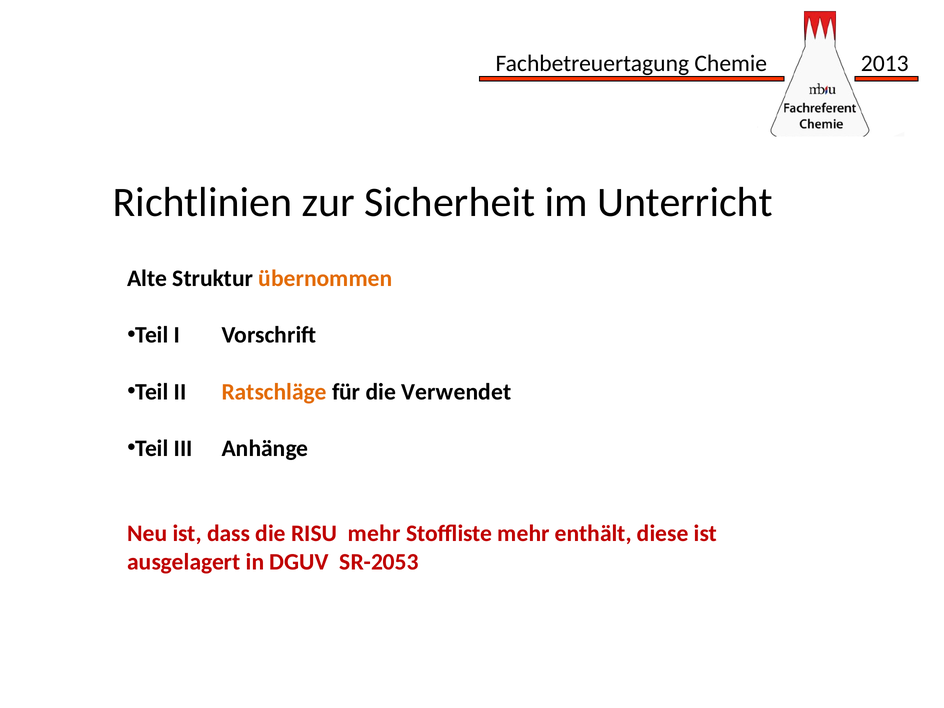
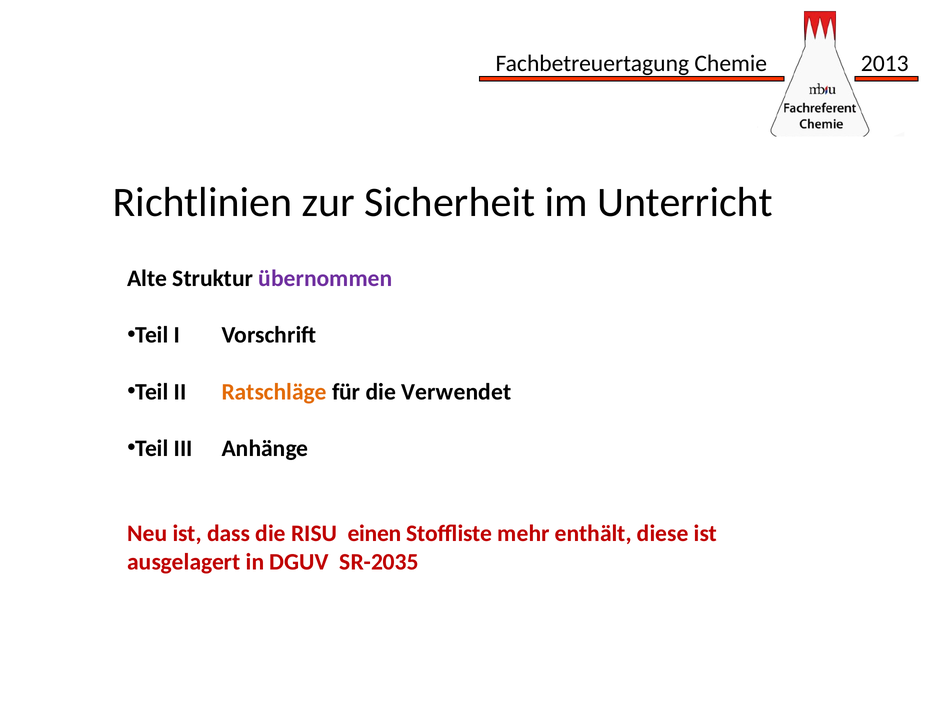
übernommen colour: orange -> purple
RISU mehr: mehr -> einen
SR-2053: SR-2053 -> SR-2035
